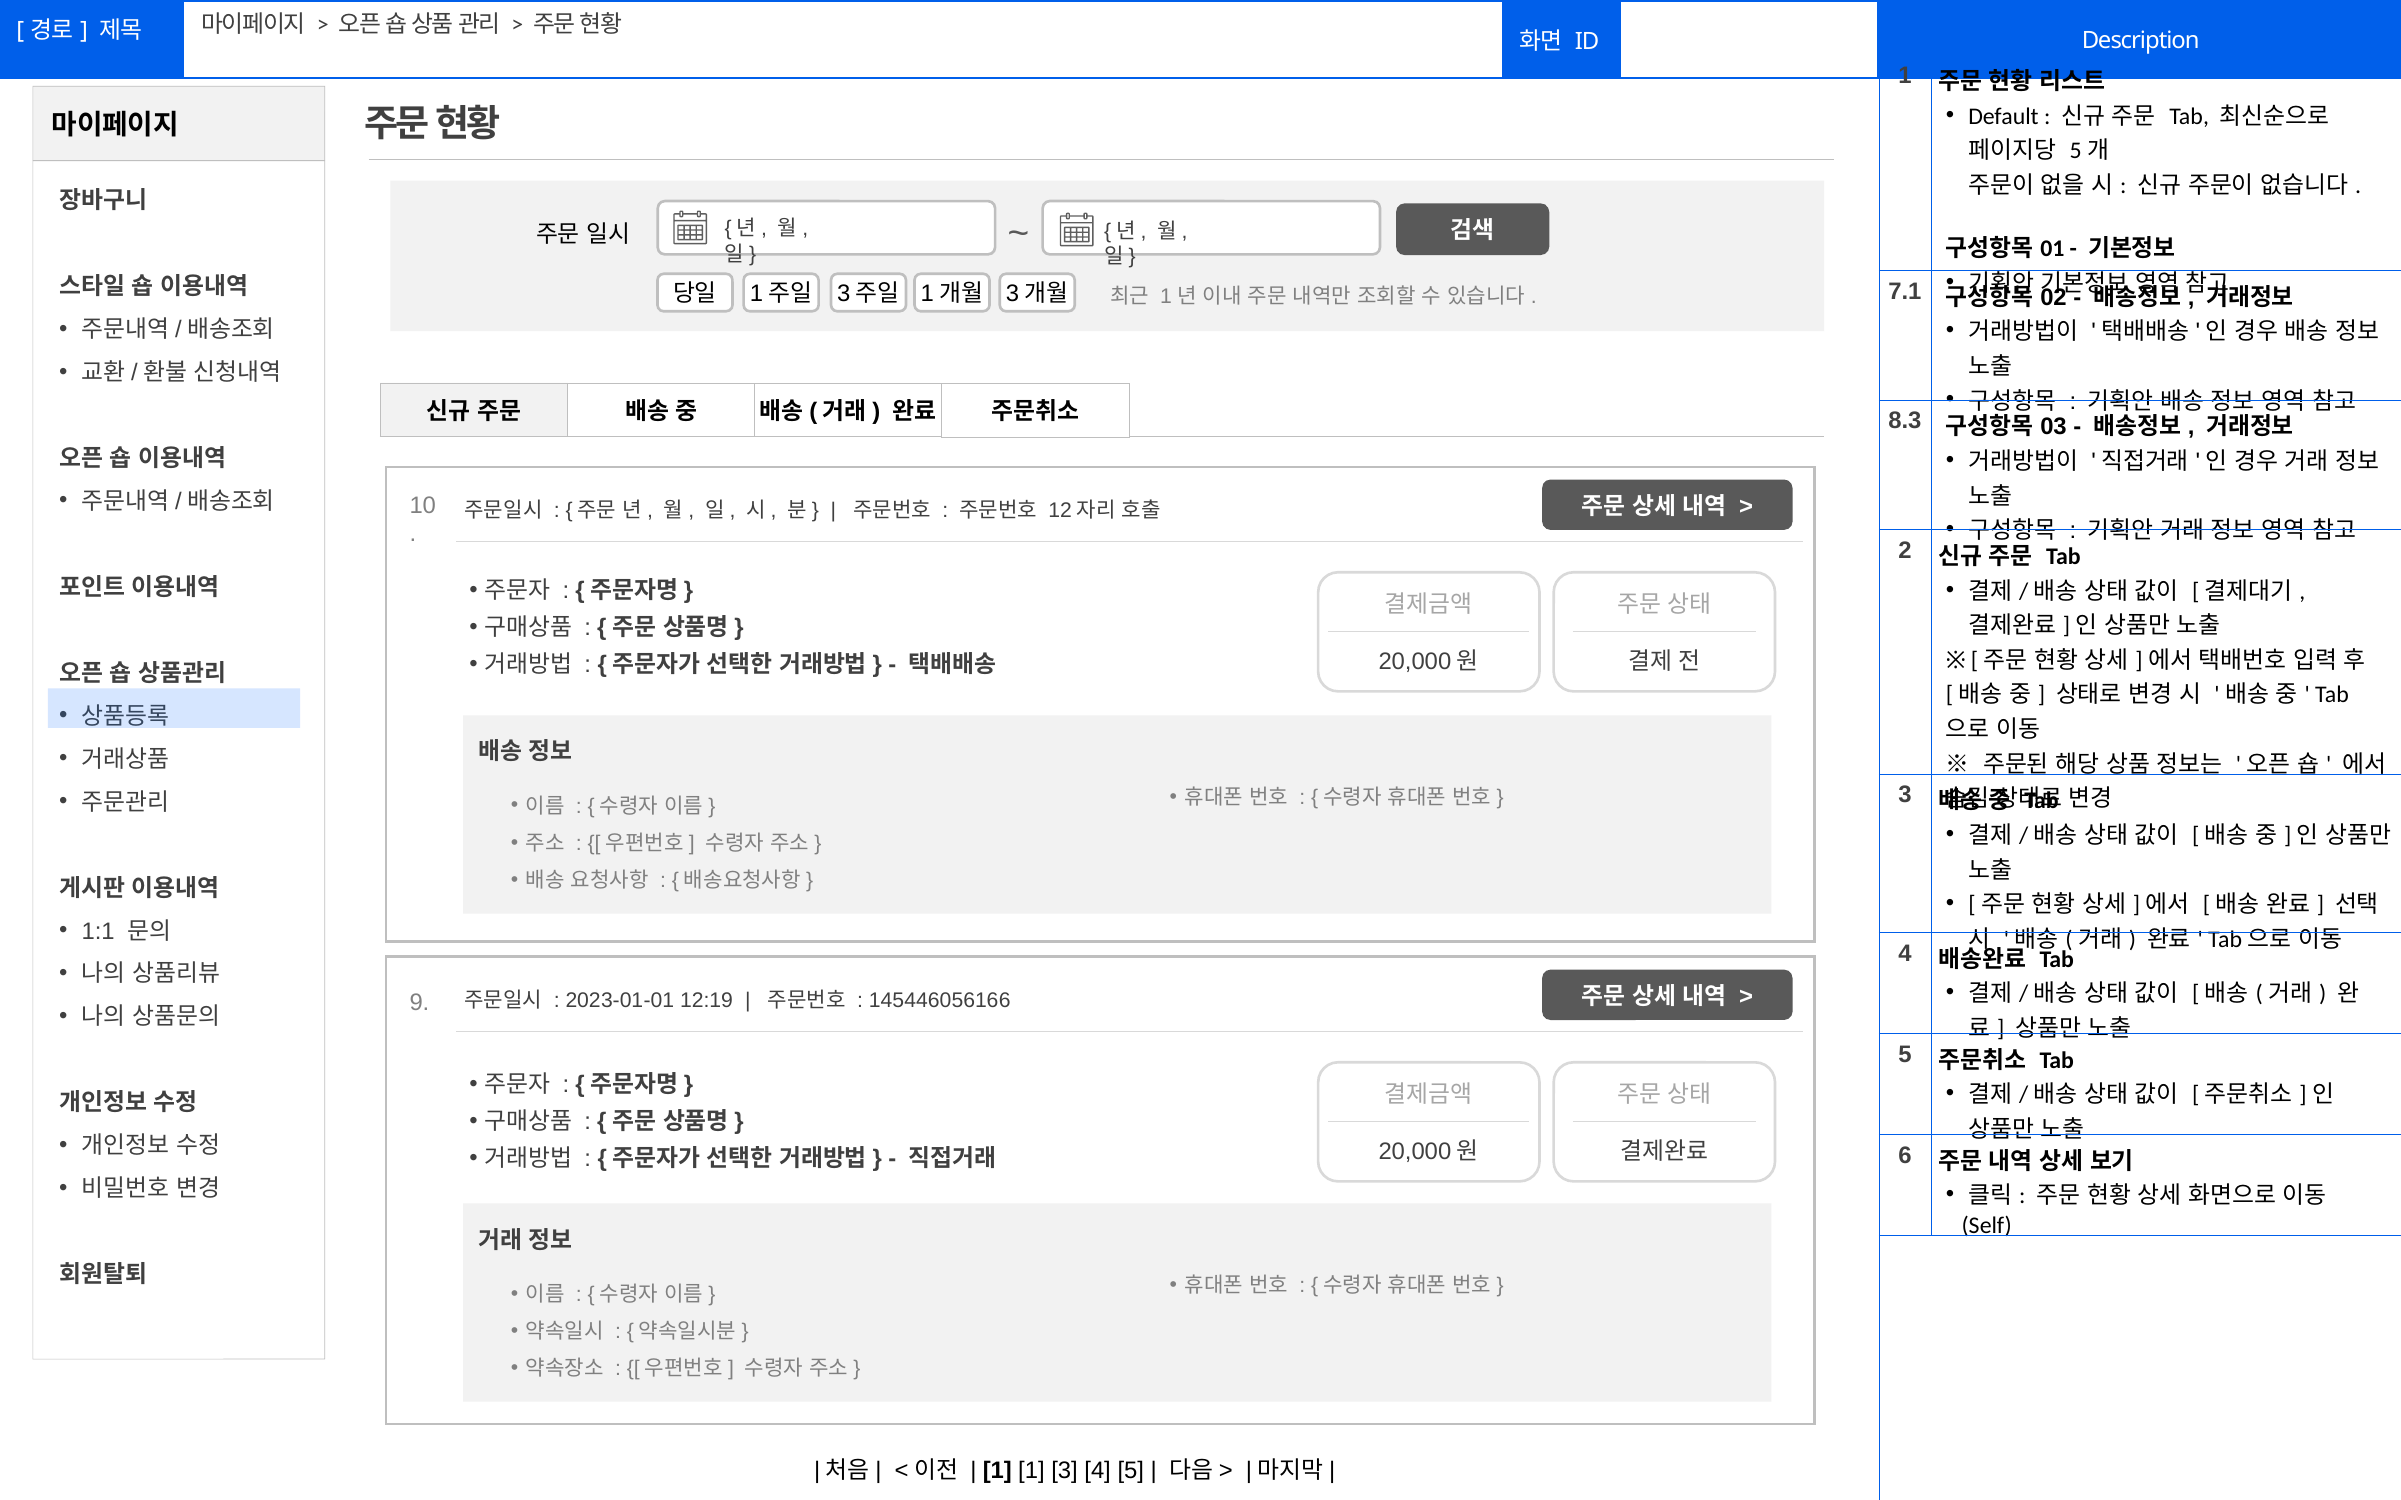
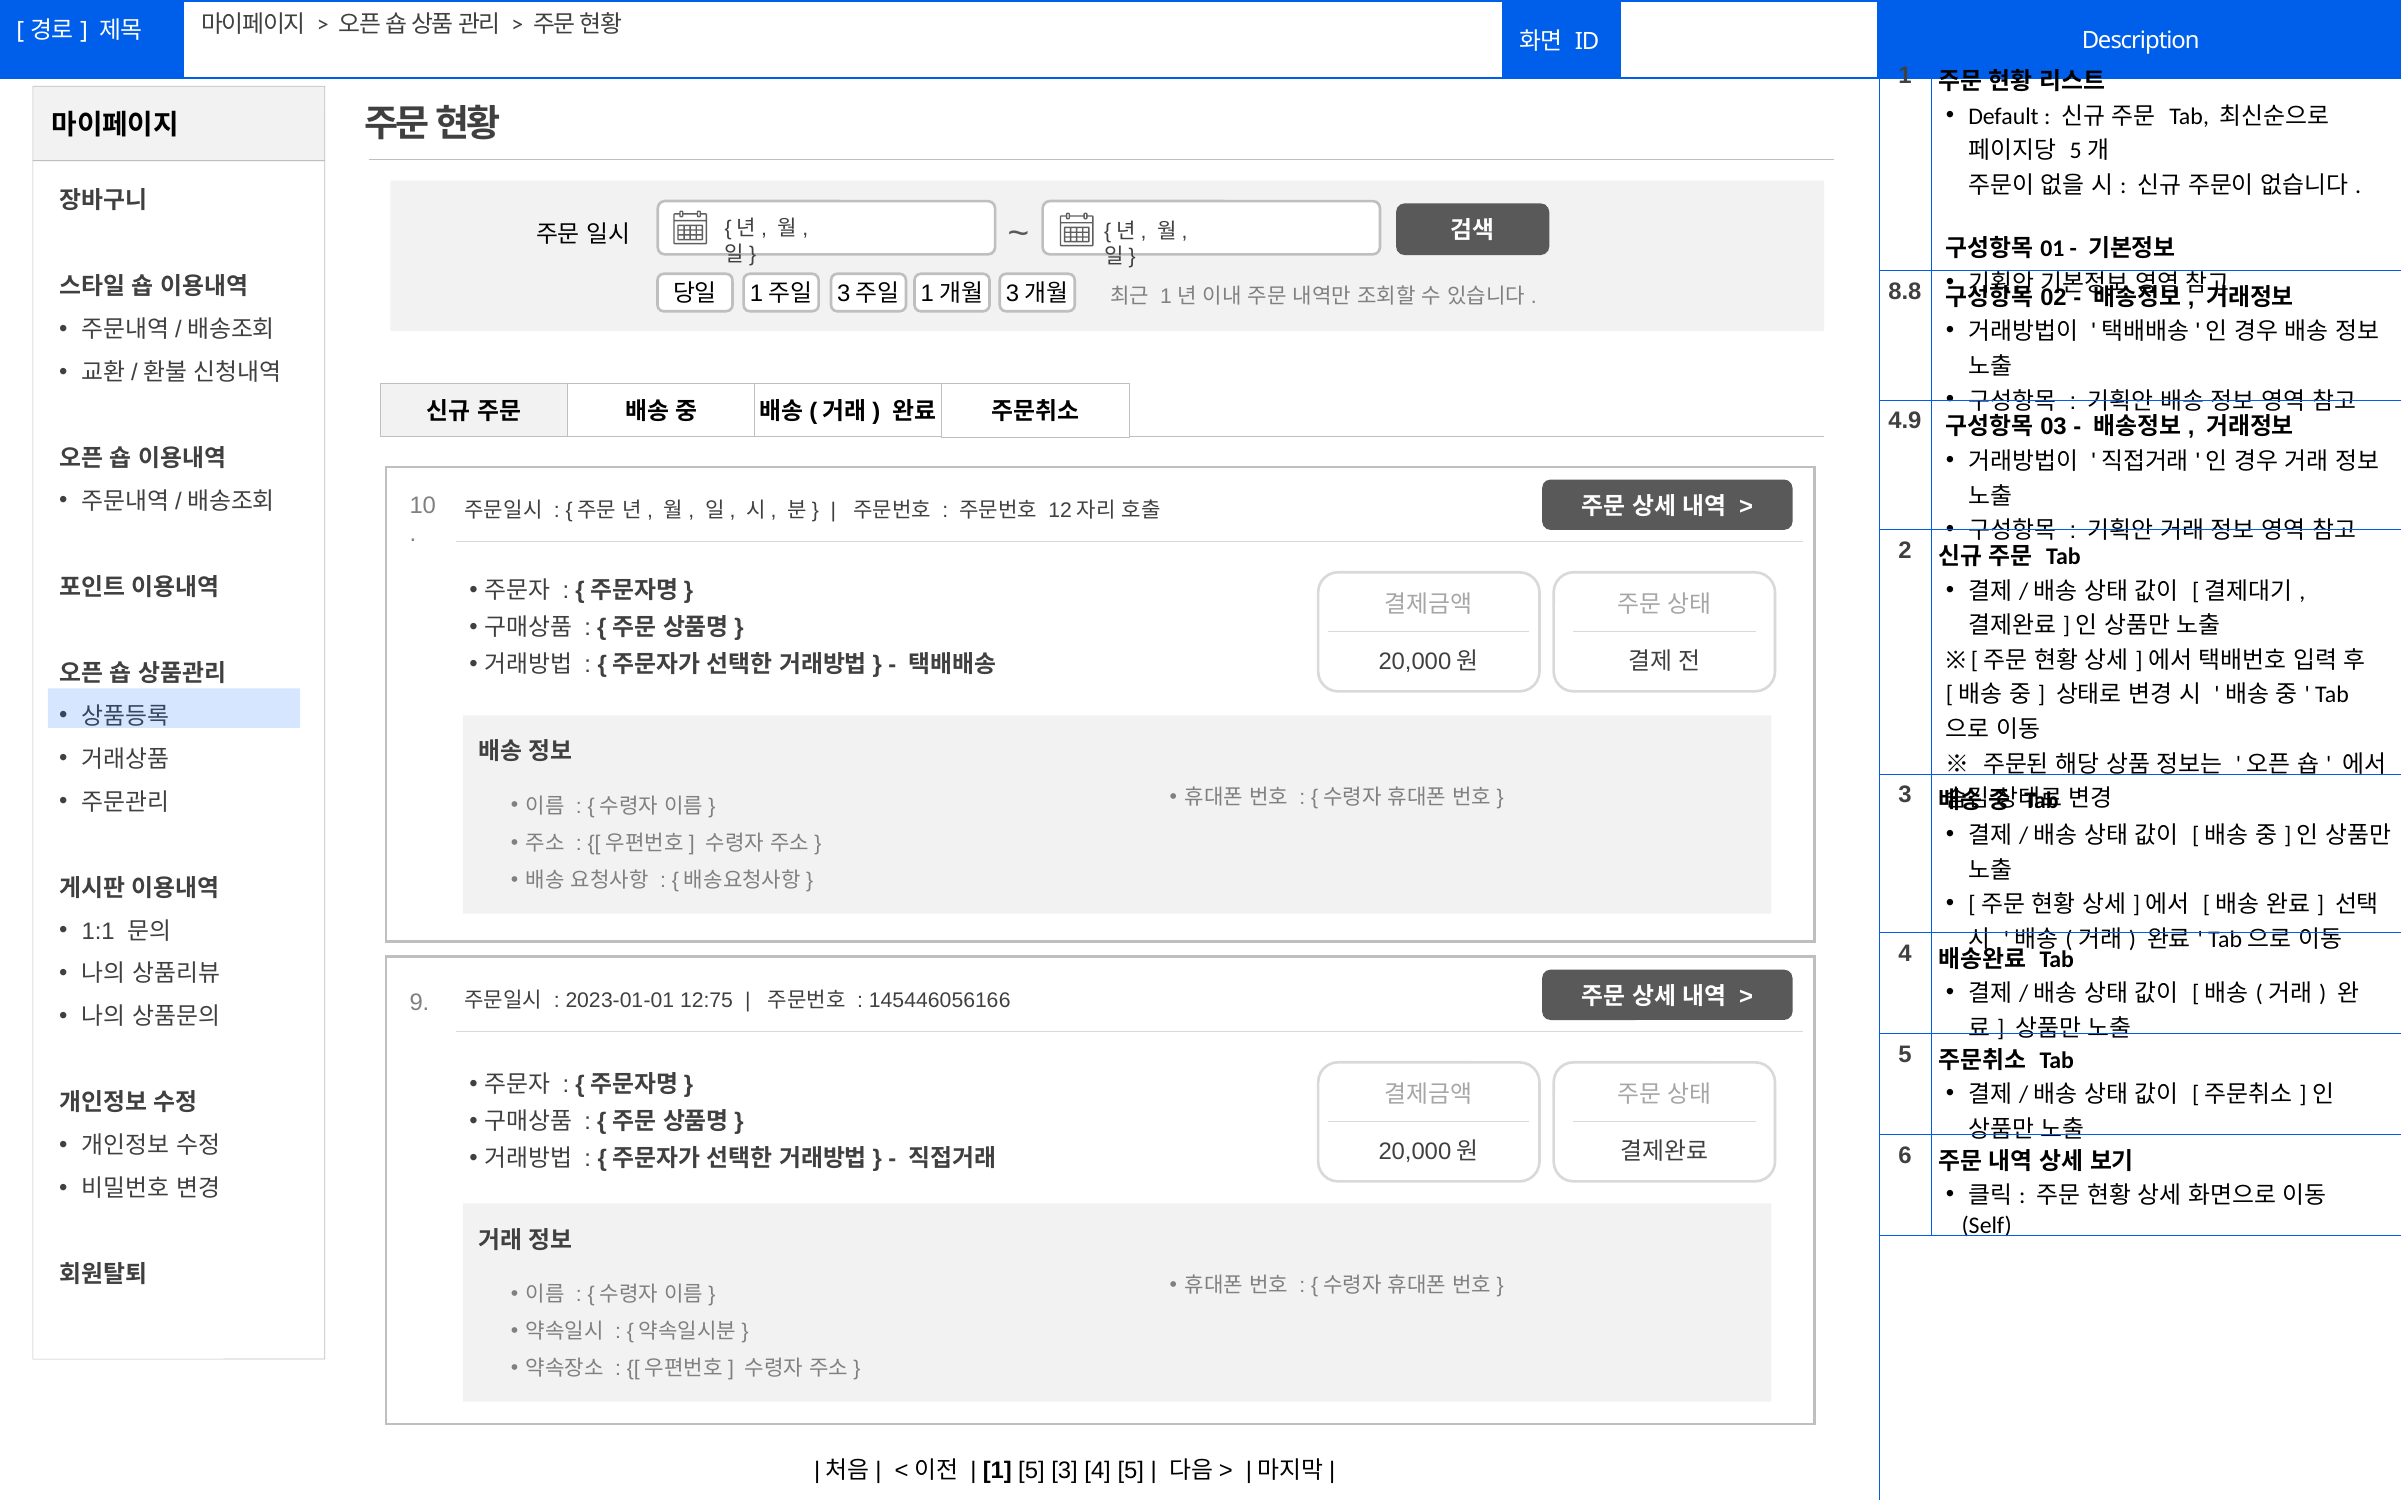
7.1: 7.1 -> 8.8
8.3: 8.3 -> 4.9
12:19: 12:19 -> 12:75
1 1: 1 -> 5
